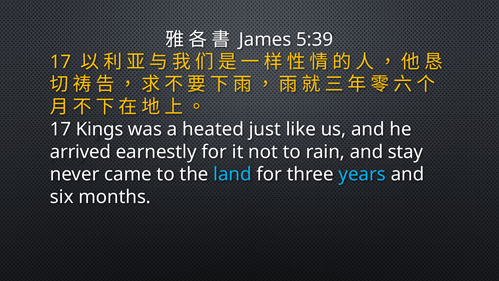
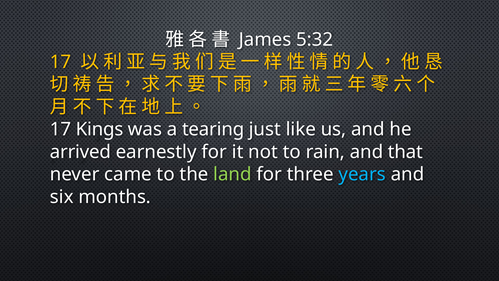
5:39: 5:39 -> 5:32
heated: heated -> tearing
stay: stay -> that
land colour: light blue -> light green
